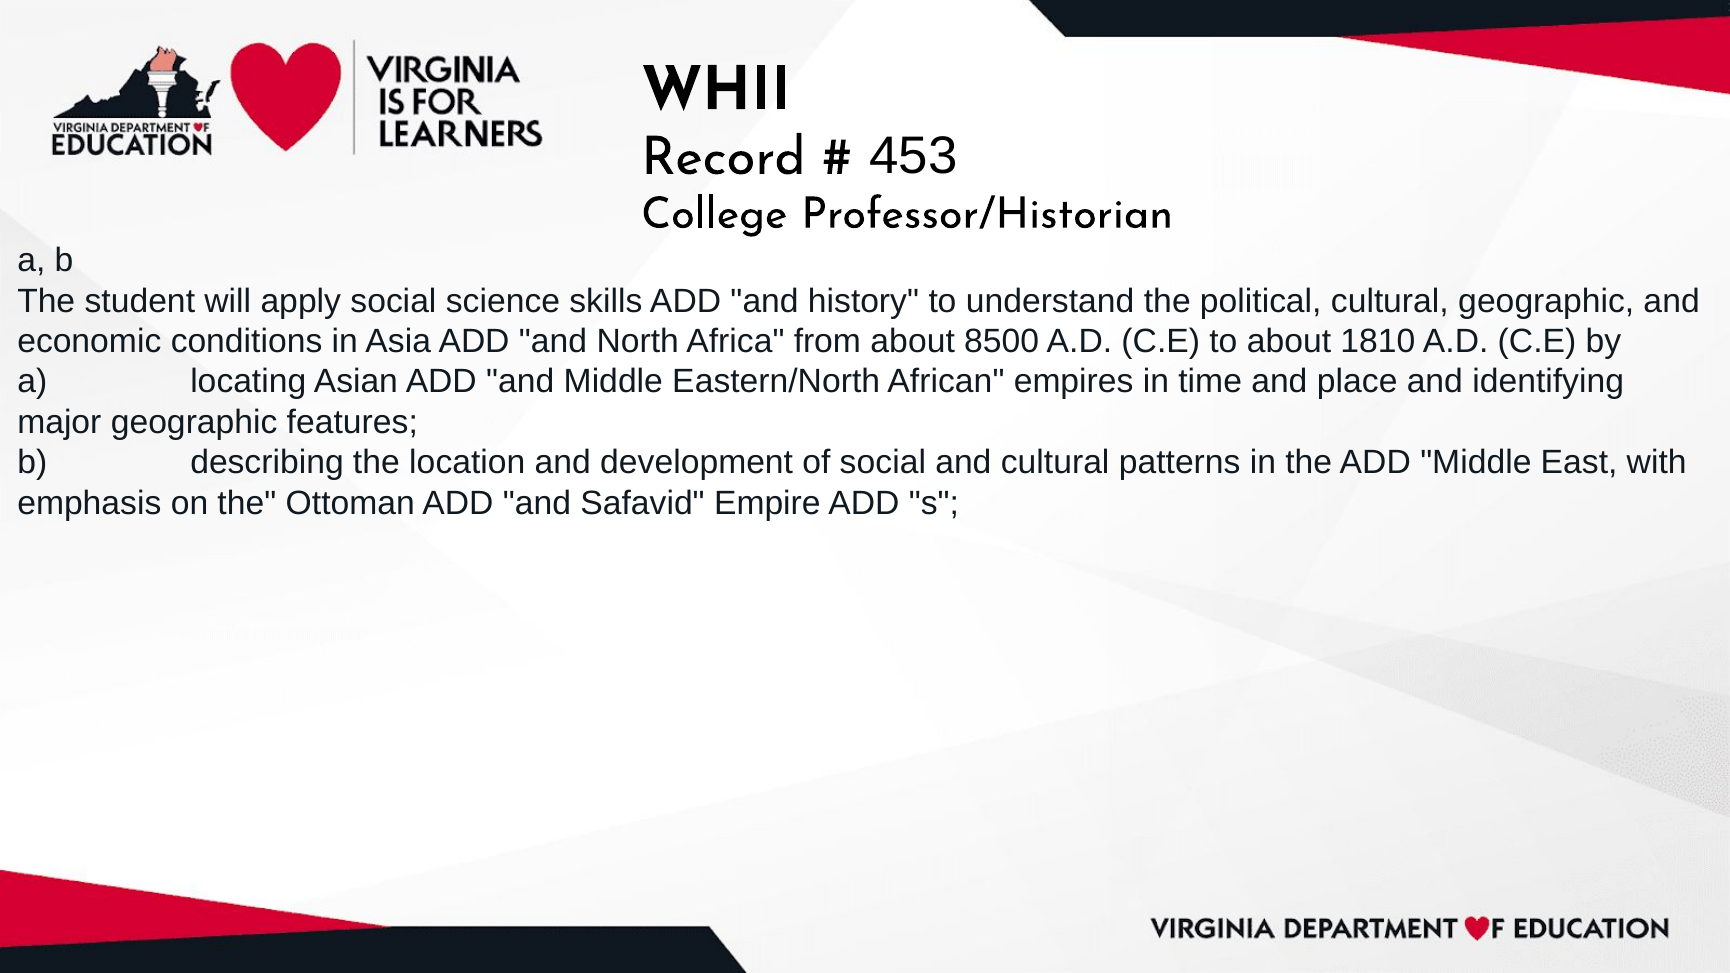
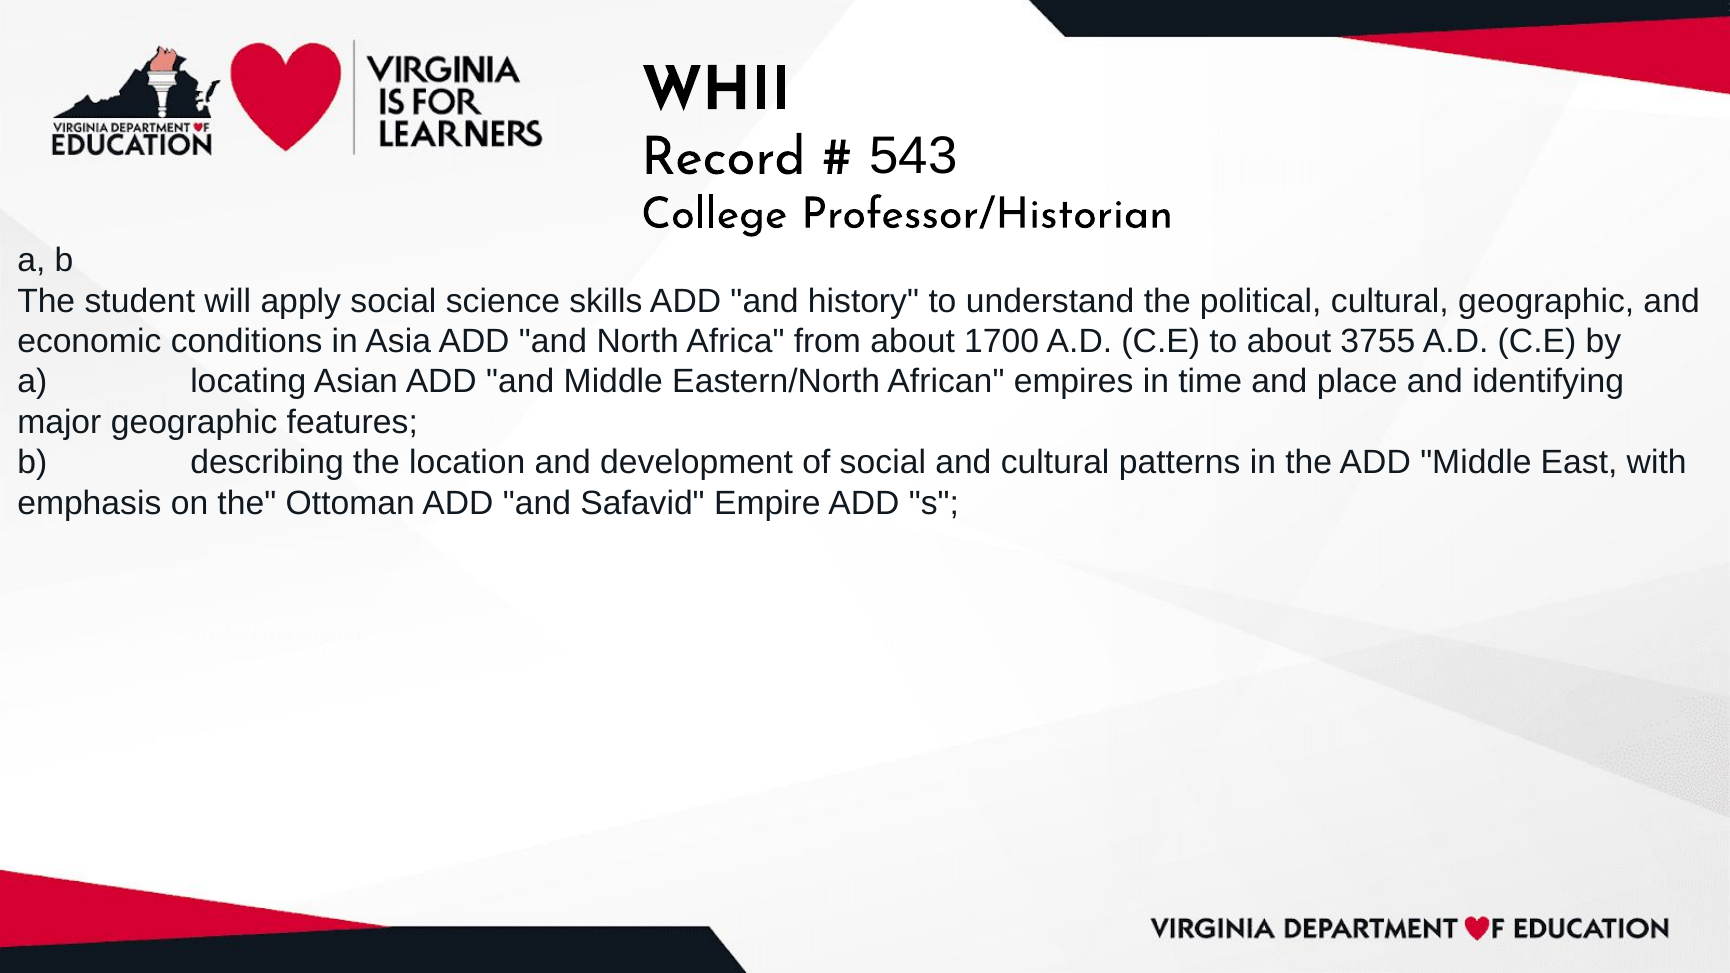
453: 453 -> 543
8500: 8500 -> 1700
1810: 1810 -> 3755
